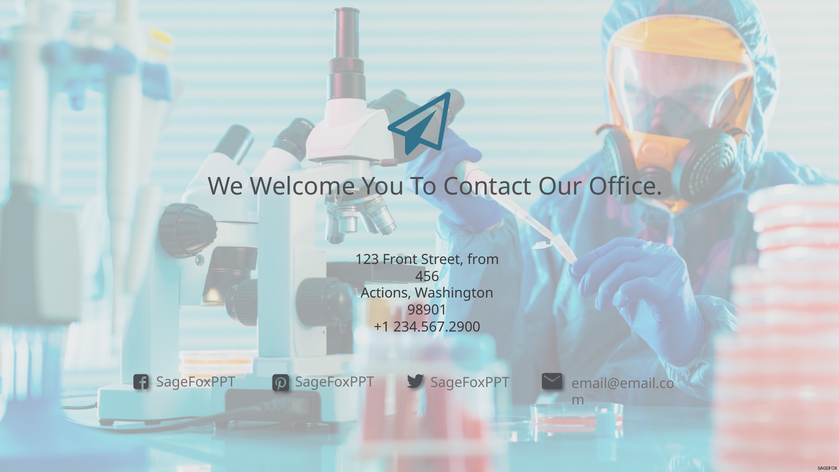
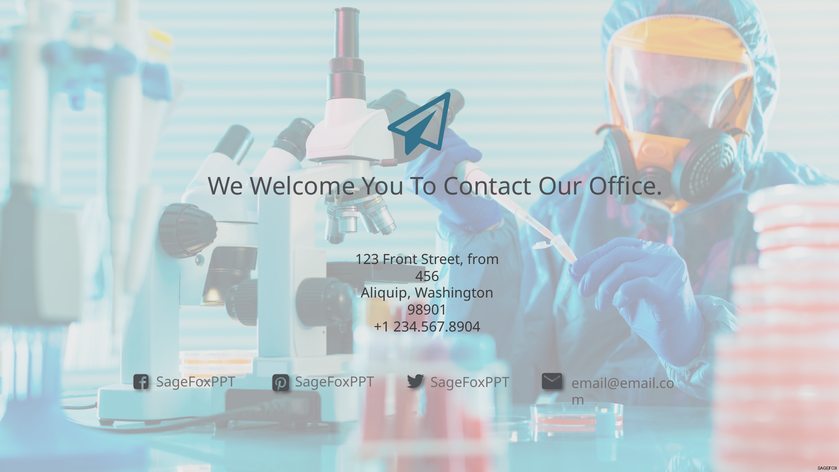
Actions: Actions -> Aliquip
234.567.2900: 234.567.2900 -> 234.567.8904
